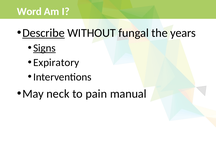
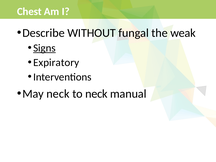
Word: Word -> Chest
Describe underline: present -> none
years: years -> weak
to pain: pain -> neck
